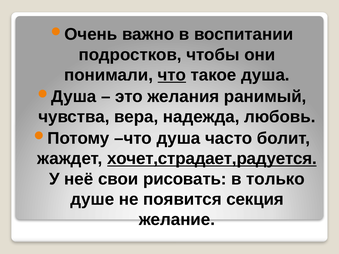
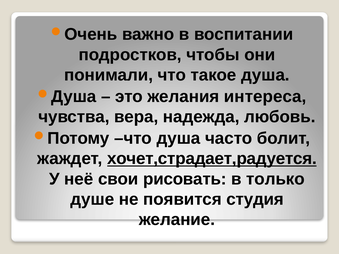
что at (172, 75) underline: present -> none
ранимый: ранимый -> интереса
секция: секция -> студия
